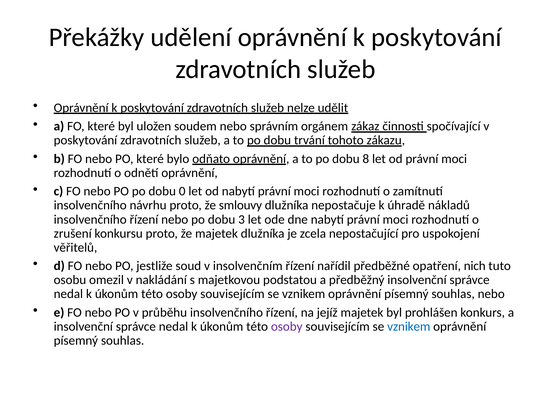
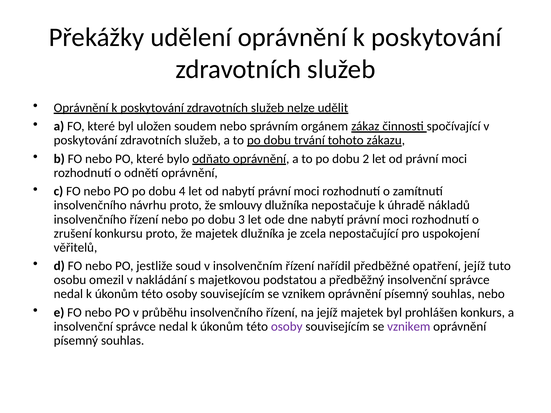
8: 8 -> 2
0: 0 -> 4
opatření nich: nich -> jejíž
vznikem at (409, 327) colour: blue -> purple
